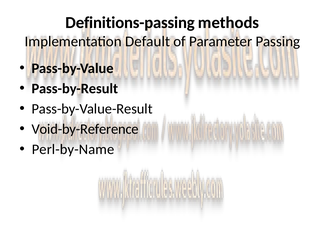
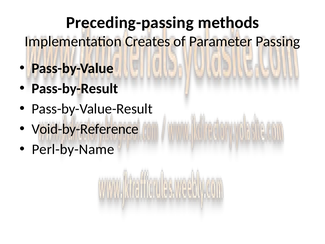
Definitions-passing: Definitions-passing -> Preceding-passing
Default: Default -> Creates
